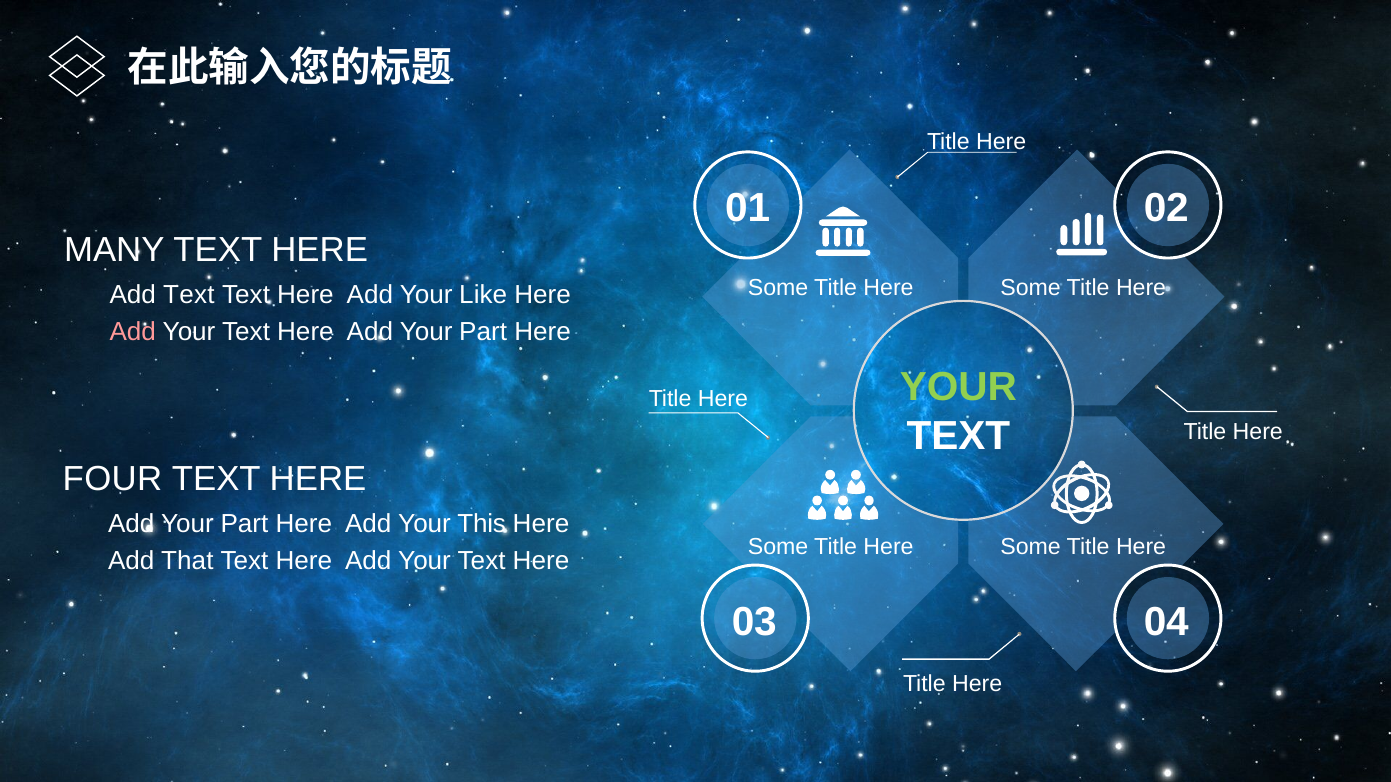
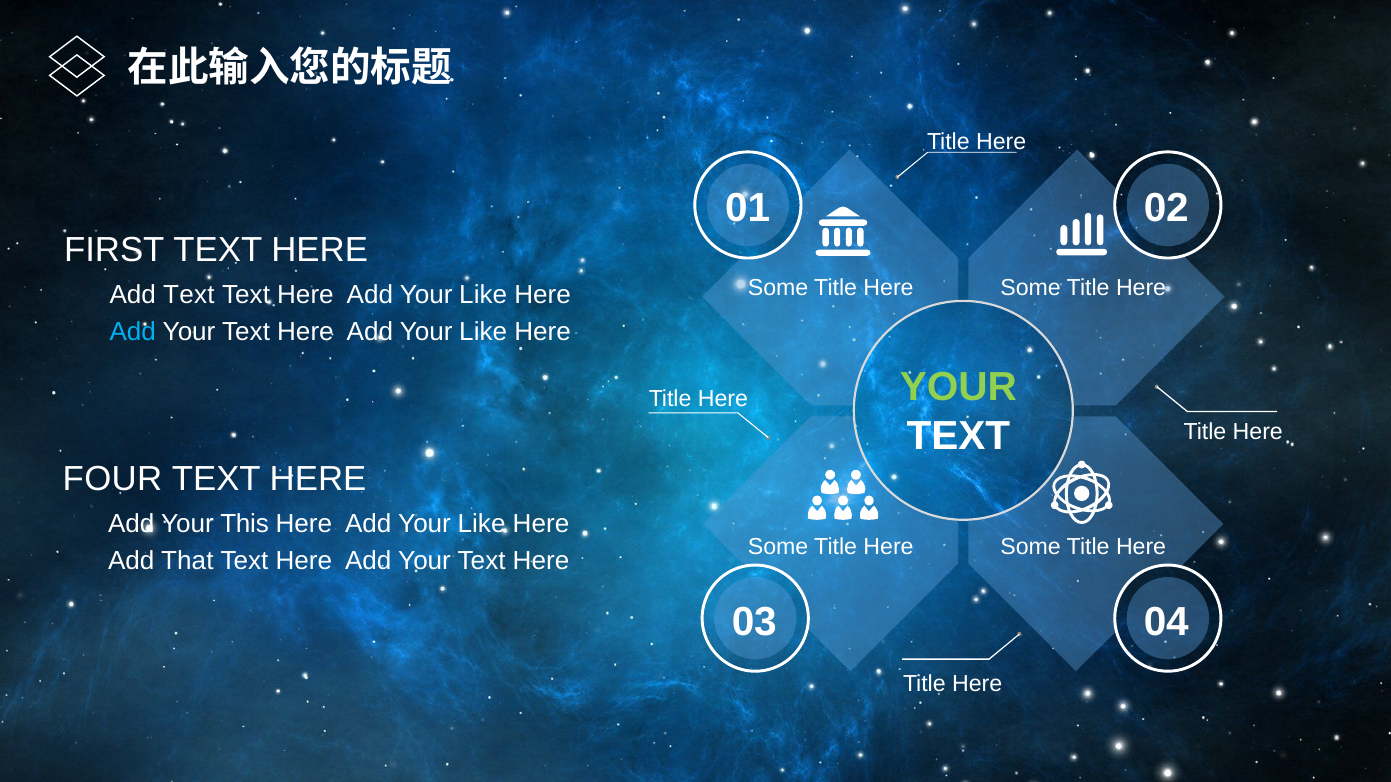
MANY: MANY -> FIRST
Add at (133, 332) colour: pink -> light blue
Part at (483, 332): Part -> Like
Part at (244, 524): Part -> This
This at (482, 524): This -> Like
